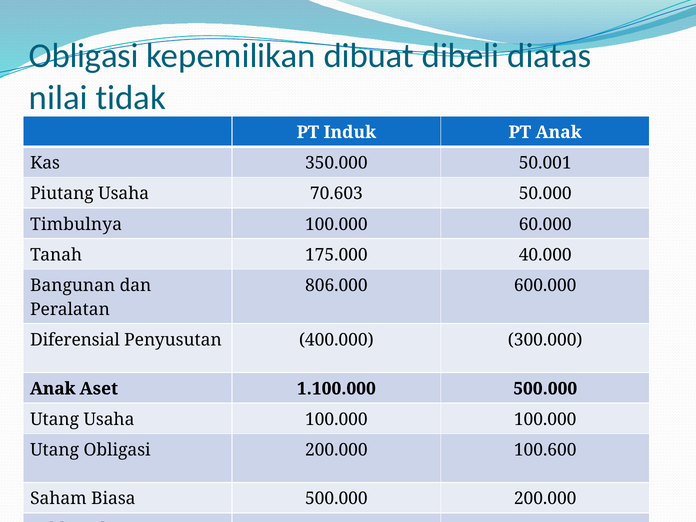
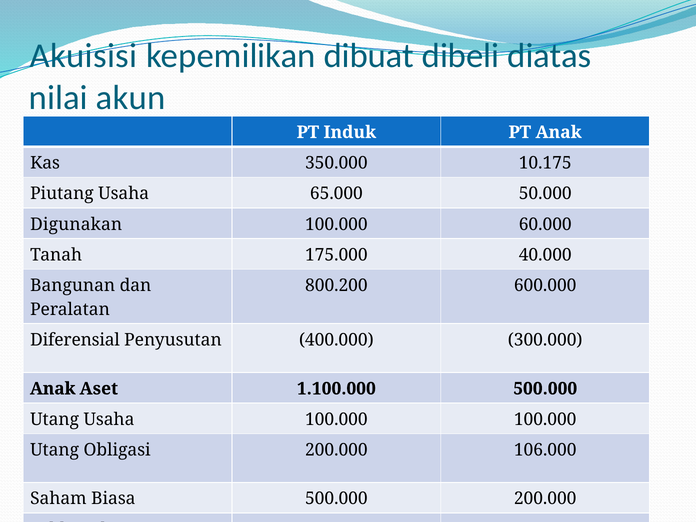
Obligasi at (84, 56): Obligasi -> Akuisisi
tidak: tidak -> akun
50.001: 50.001 -> 10.175
70.603: 70.603 -> 65.000
Timbulnya: Timbulnya -> Digunakan
806.000: 806.000 -> 800.200
100.600: 100.600 -> 106.000
